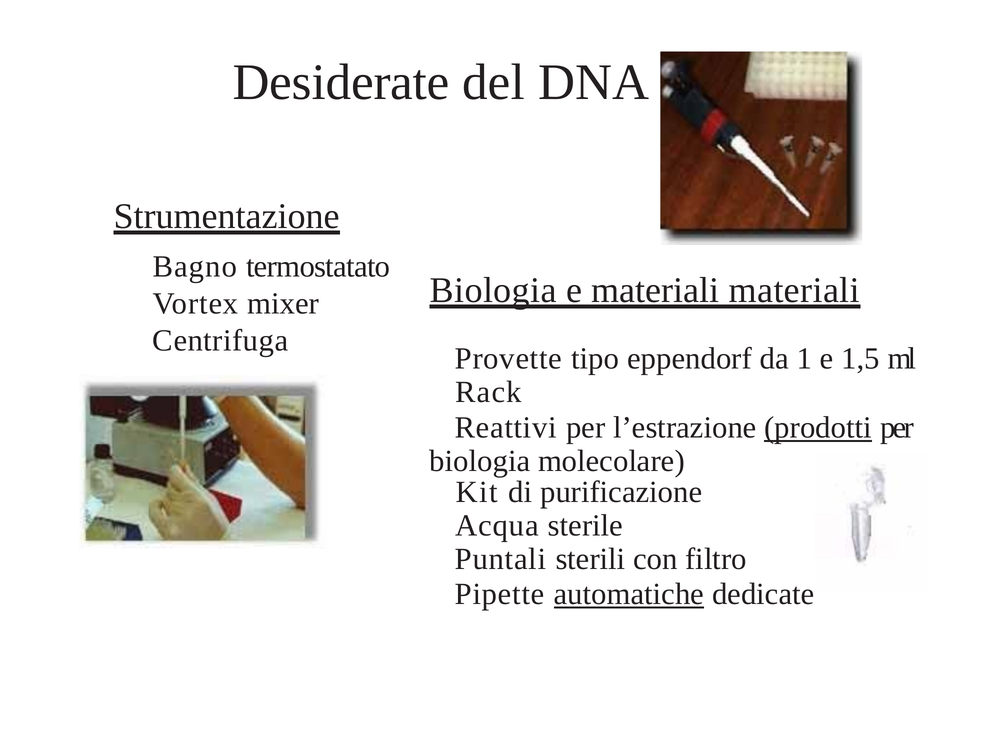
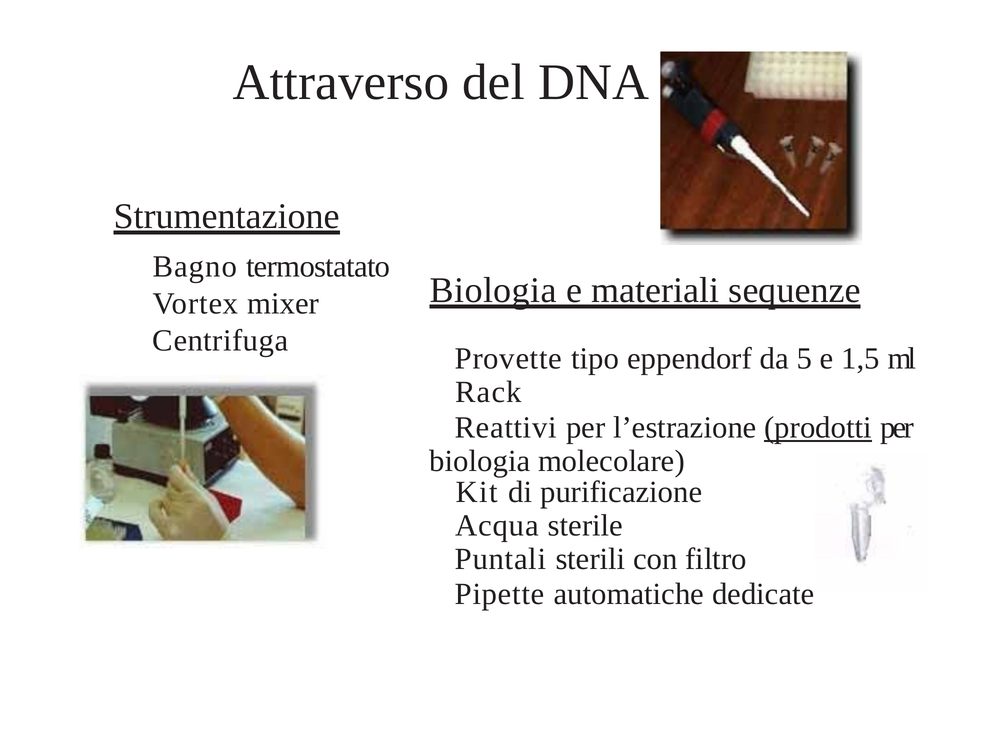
Desiderate: Desiderate -> Attraverso
materiali materiali: materiali -> sequenze
1: 1 -> 5
automatiche underline: present -> none
